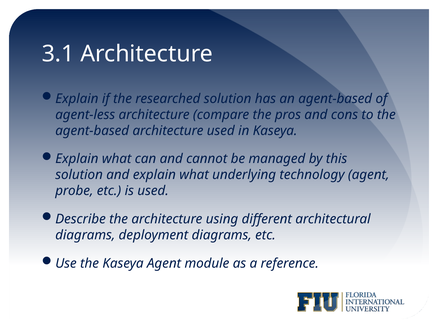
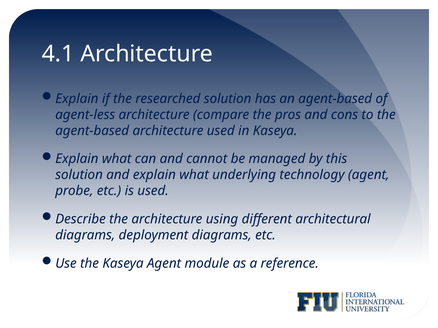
3.1: 3.1 -> 4.1
